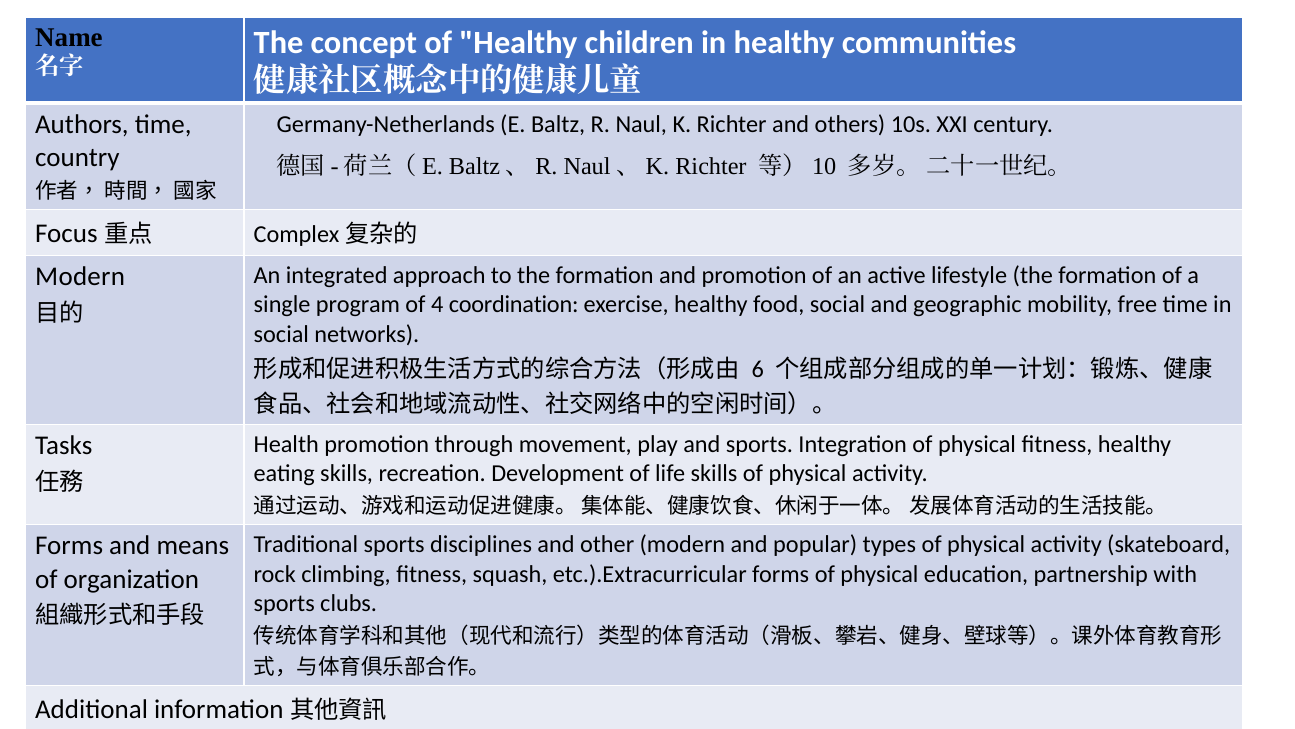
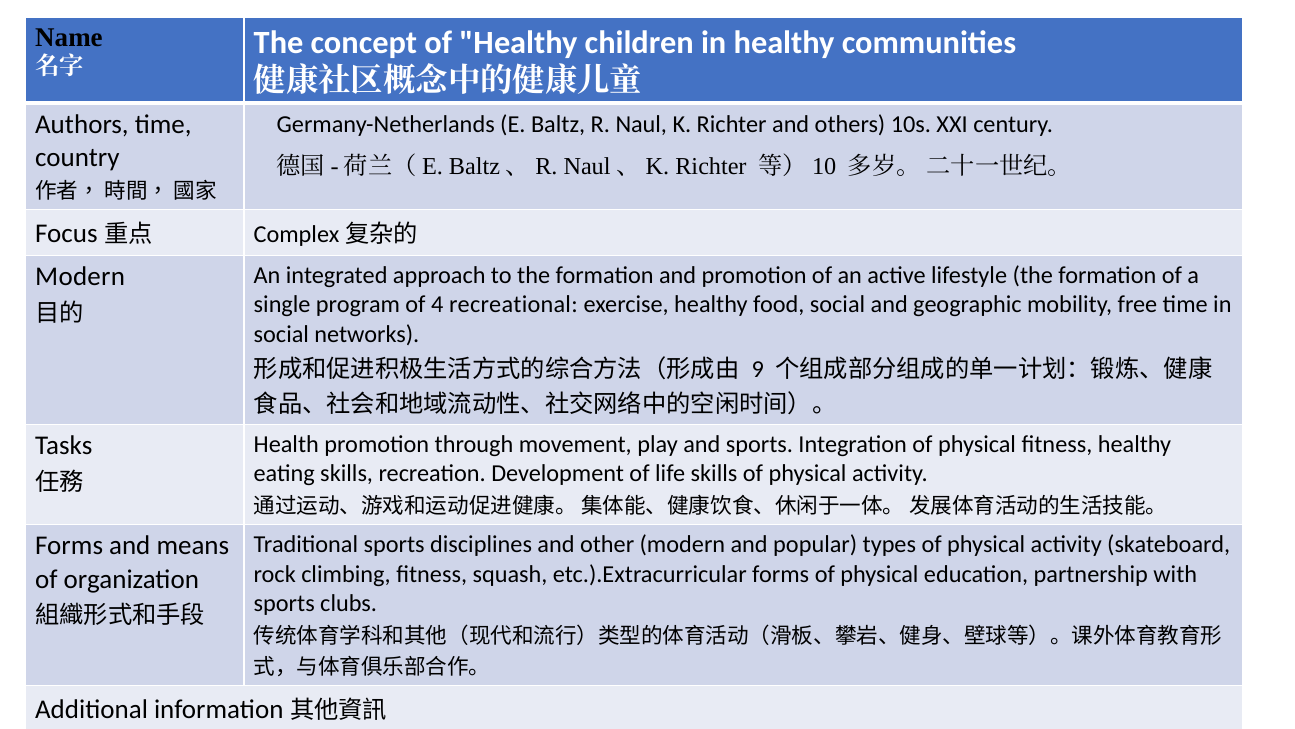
coordination: coordination -> recreational
6: 6 -> 9
